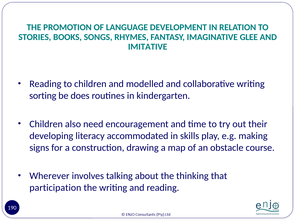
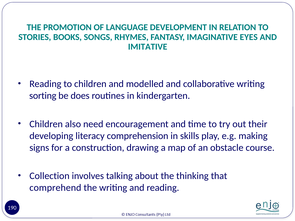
GLEE: GLEE -> EYES
accommodated: accommodated -> comprehension
Wherever: Wherever -> Collection
participation: participation -> comprehend
